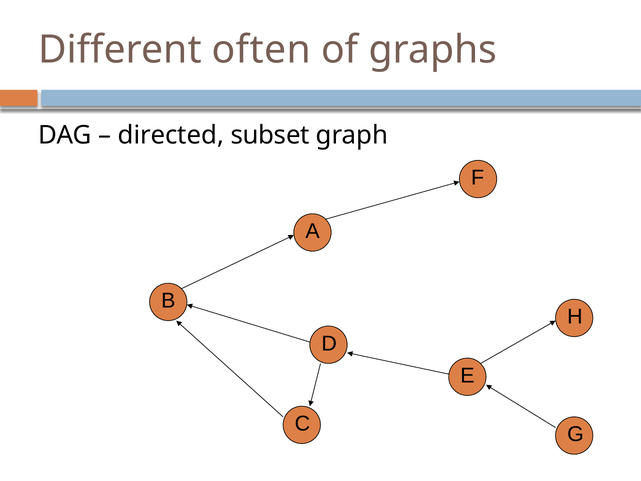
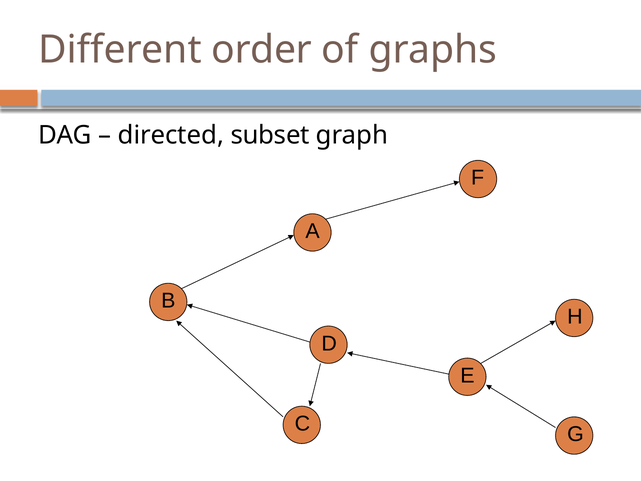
often: often -> order
